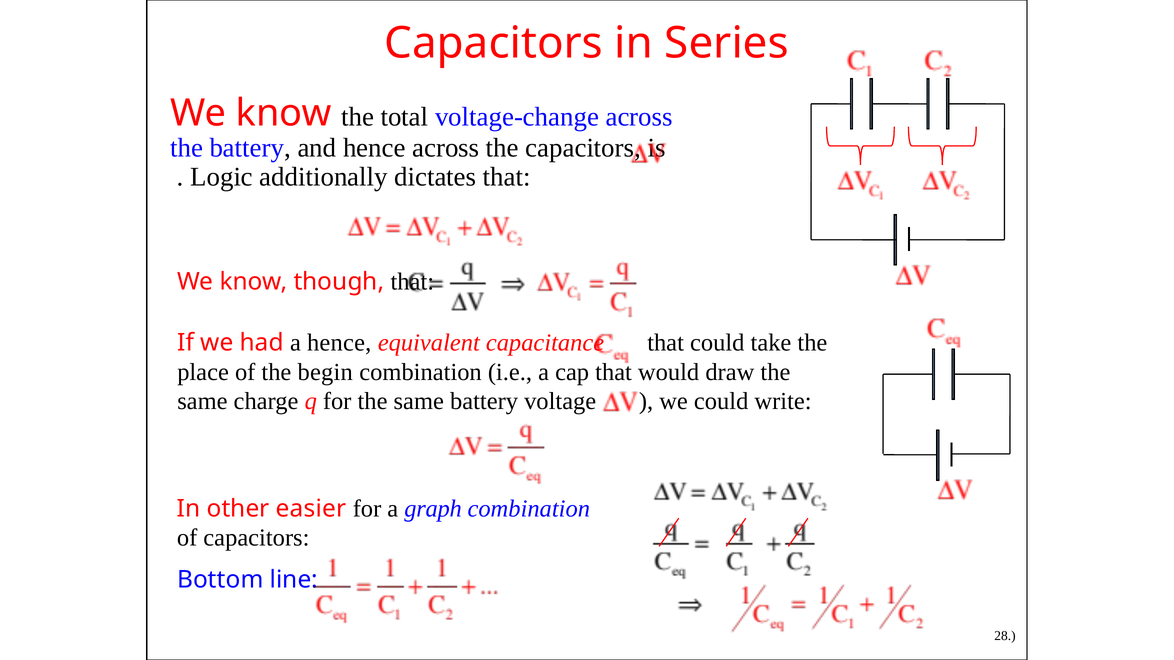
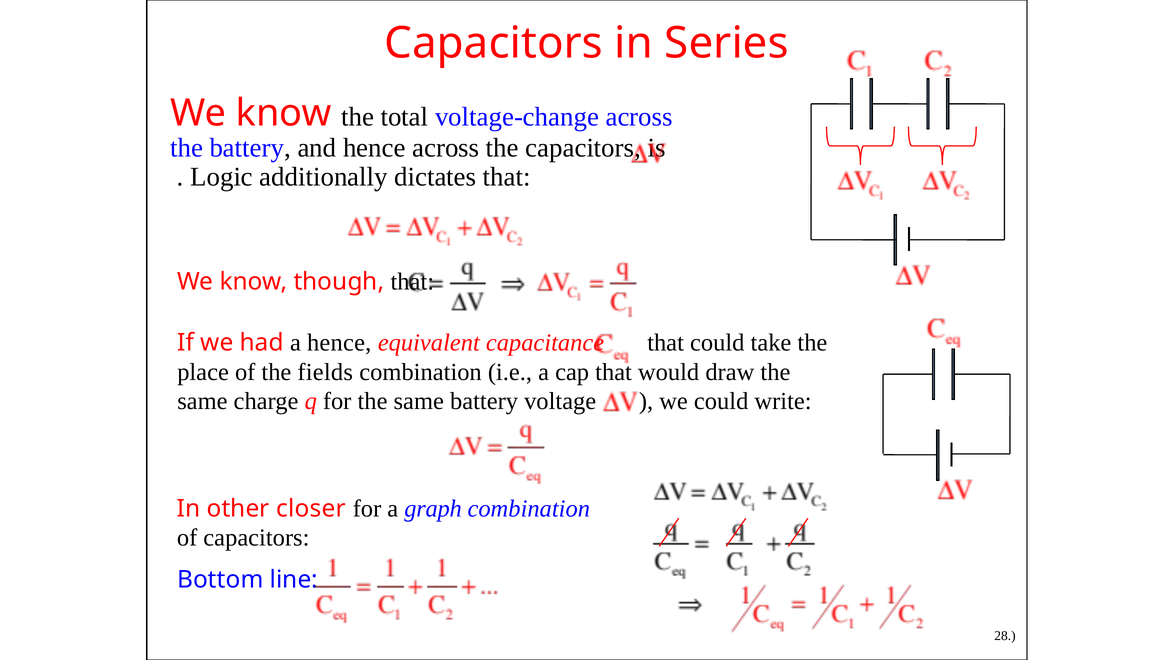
begin: begin -> fields
easier: easier -> closer
